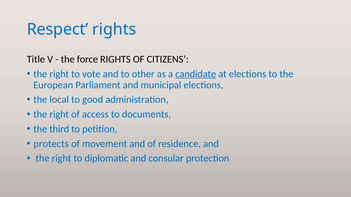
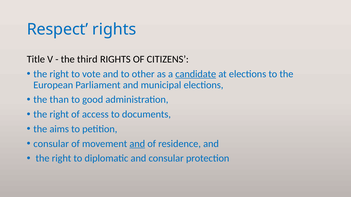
force: force -> third
local: local -> than
third: third -> aims
protects at (51, 144): protects -> consular
and at (137, 144) underline: none -> present
